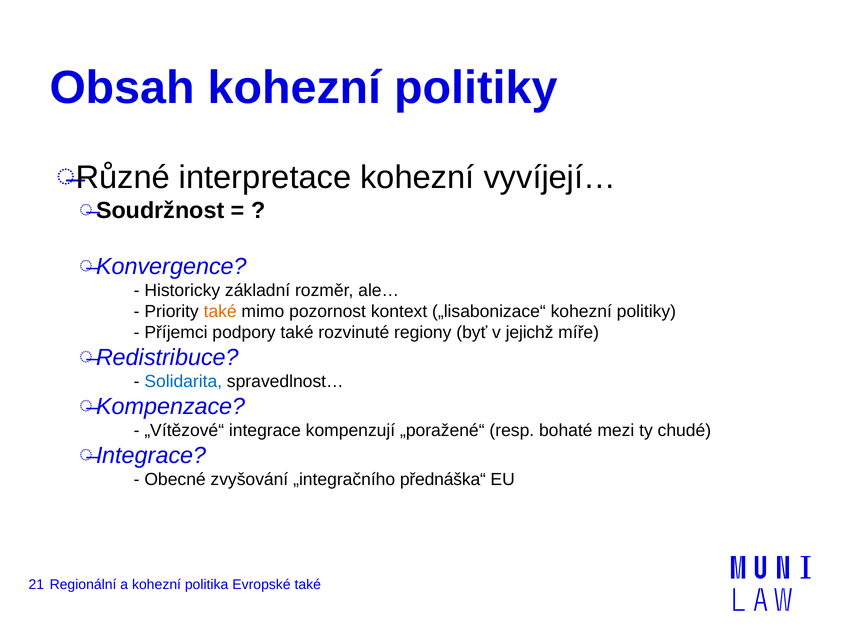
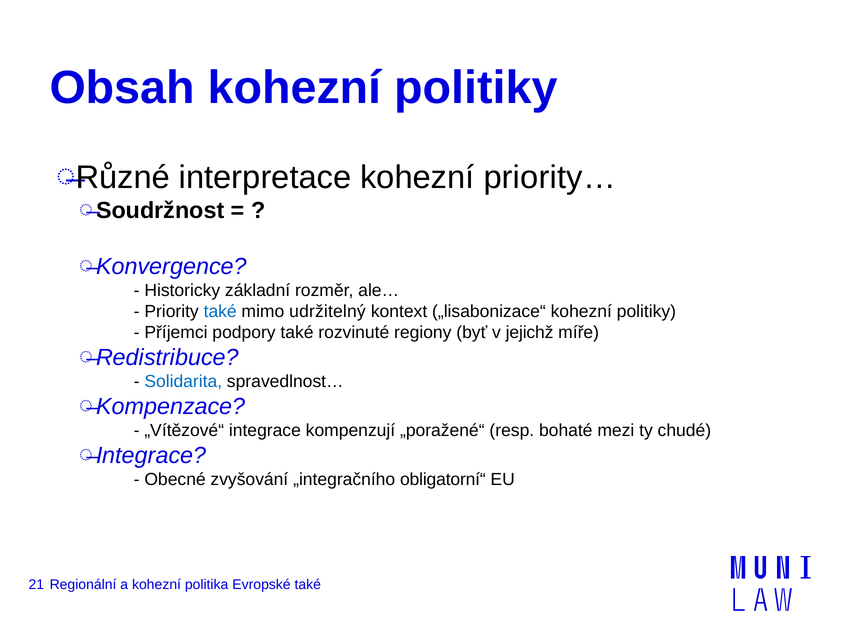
vyvíjejí…: vyvíjejí… -> priority…
také at (220, 312) colour: orange -> blue
pozornost: pozornost -> udržitelný
přednáška“: přednáška“ -> obligatorní“
